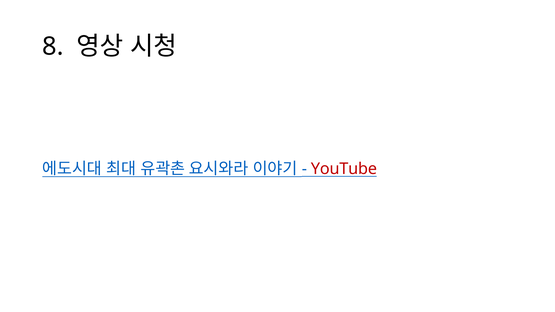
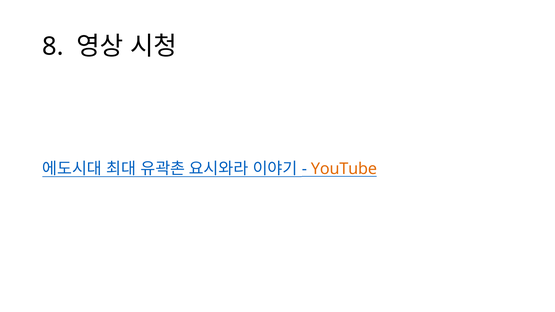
YouTube colour: red -> orange
